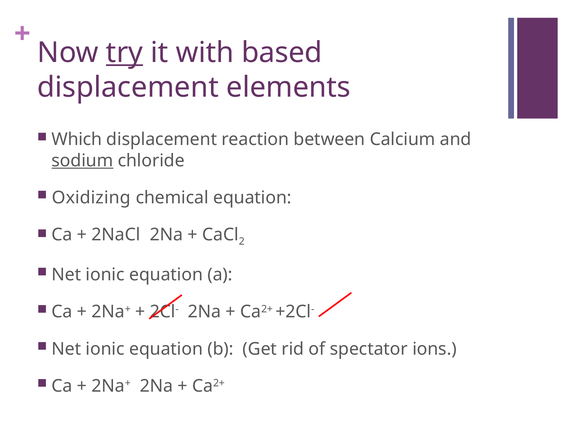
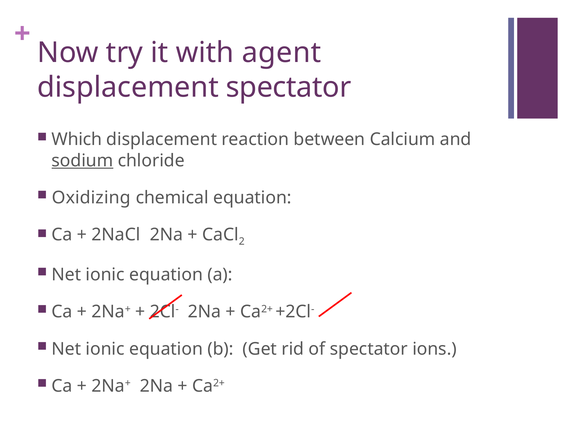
try underline: present -> none
based: based -> agent
displacement elements: elements -> spectator
